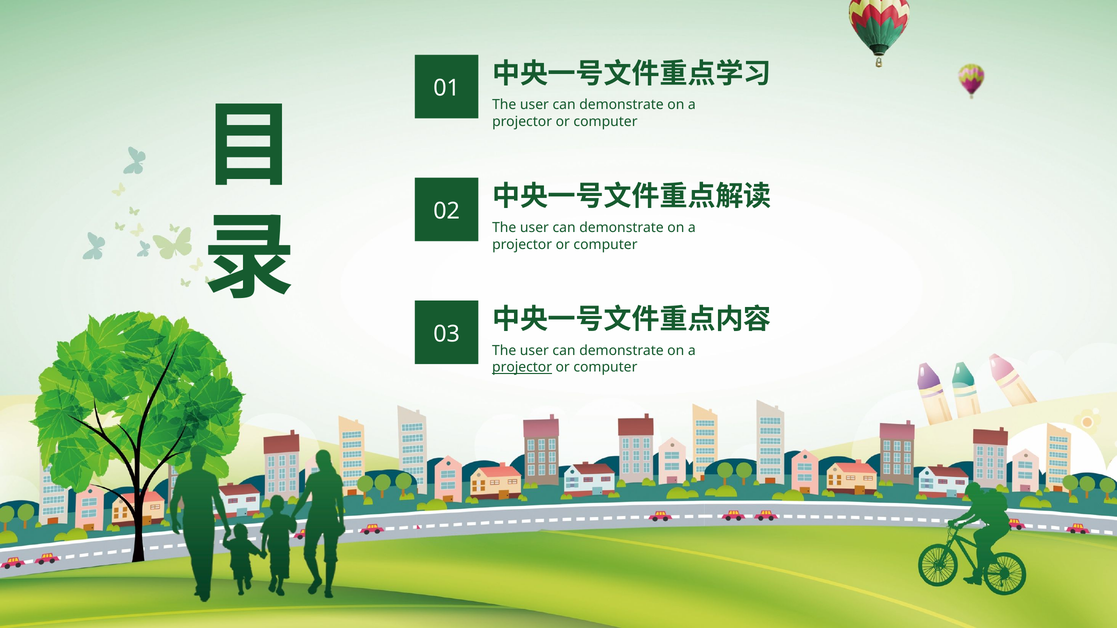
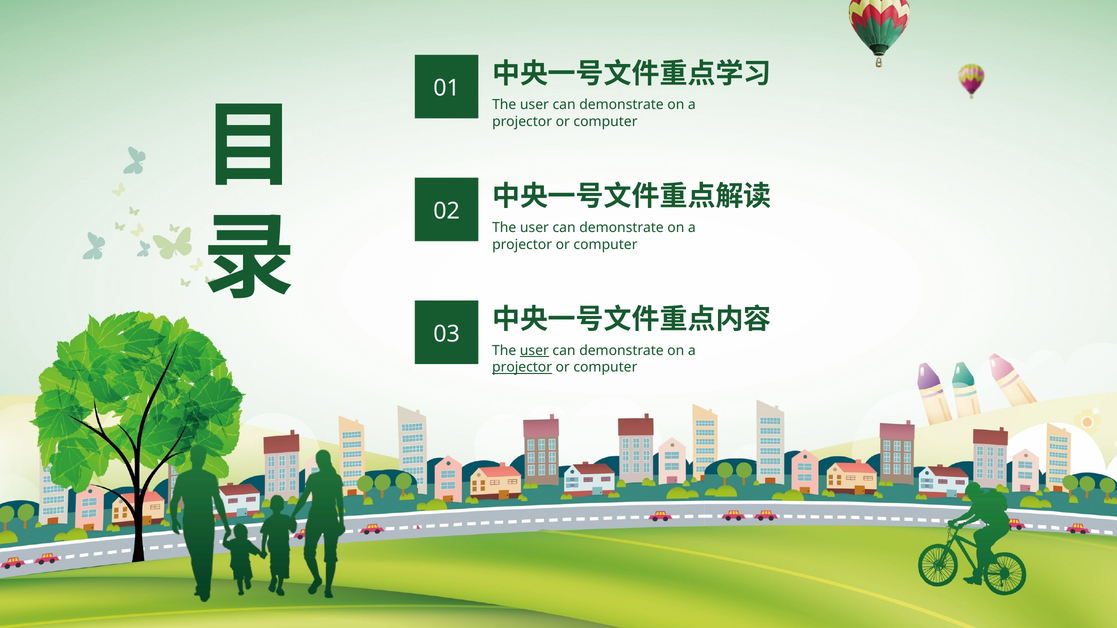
user at (534, 351) underline: none -> present
